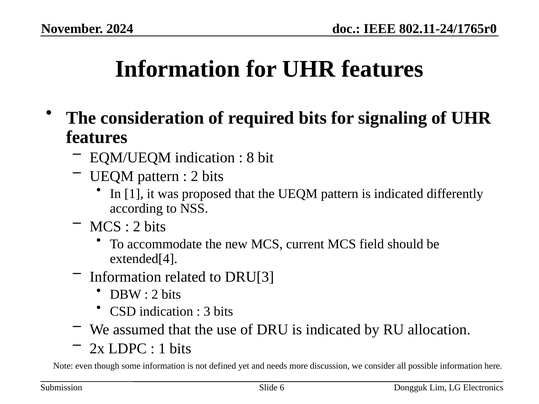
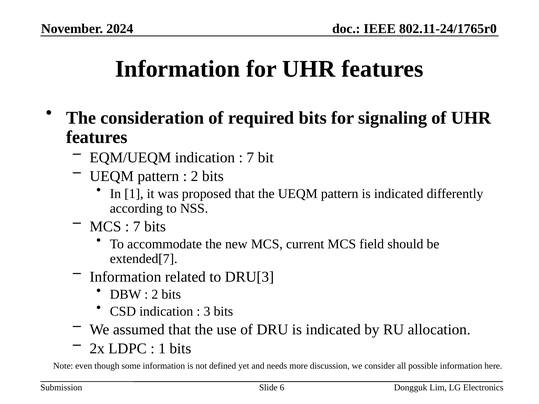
8 at (250, 158): 8 -> 7
2 at (137, 227): 2 -> 7
extended[4: extended[4 -> extended[7
